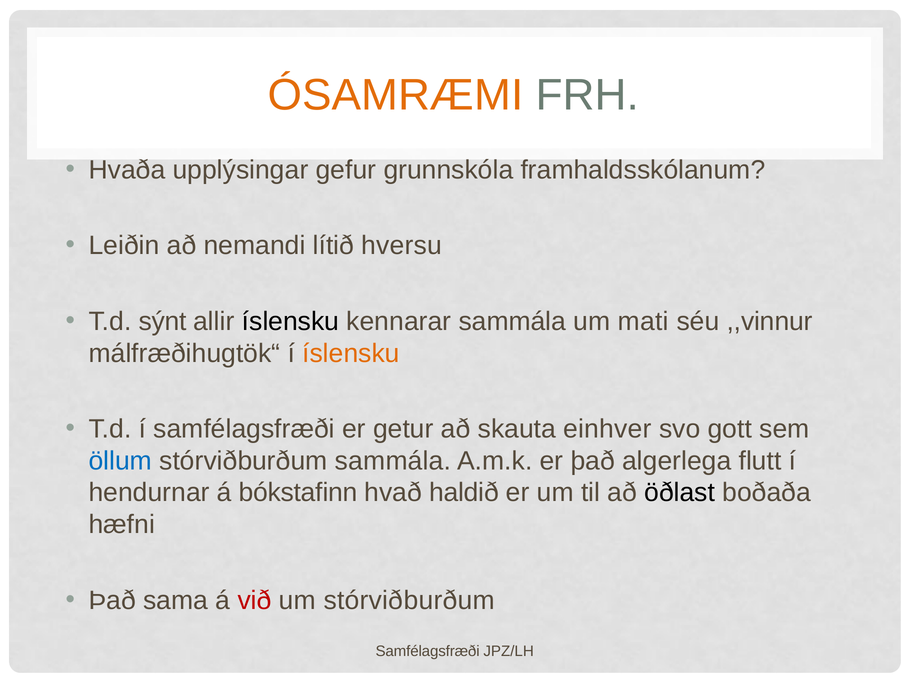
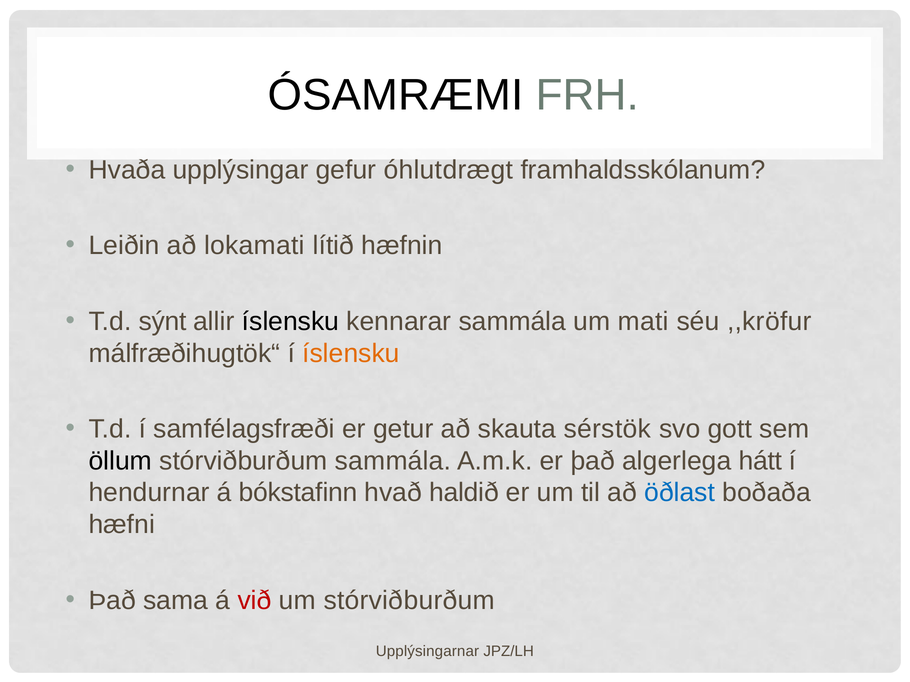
ÓSAMRÆMI colour: orange -> black
grunnskóla: grunnskóla -> óhlutdrægt
nemandi: nemandi -> lokamati
hversu: hversu -> hæfnin
,,vinnur: ,,vinnur -> ,,kröfur
einhver: einhver -> sérstök
öllum colour: blue -> black
flutt: flutt -> hátt
öðlast colour: black -> blue
Samfélagsfræði at (428, 652): Samfélagsfræði -> Upplýsingarnar
